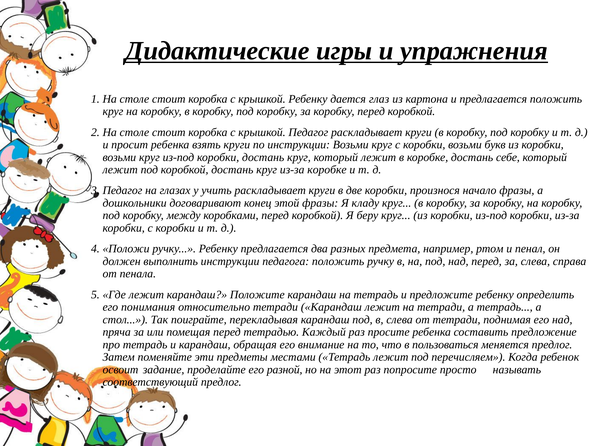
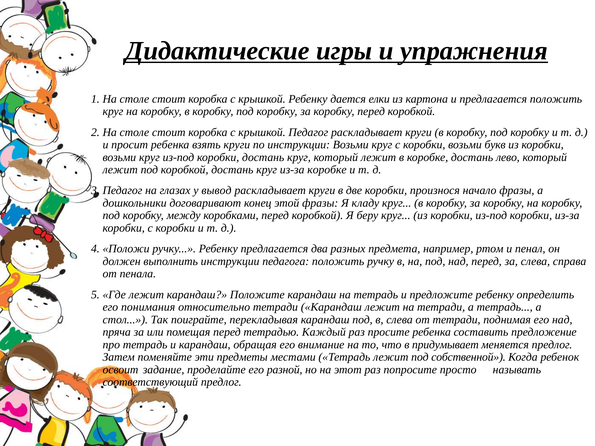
глаз: глаз -> елки
себе: себе -> лево
учить: учить -> вывод
пользоваться: пользоваться -> придумывает
перечисляем: перечисляем -> собственной
